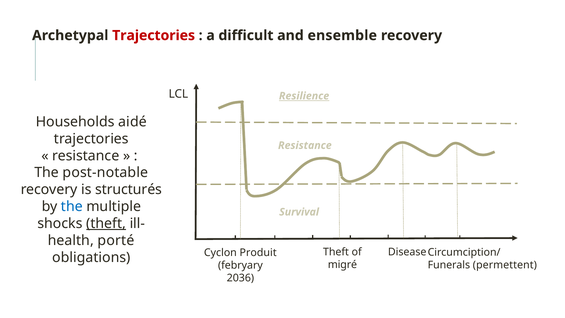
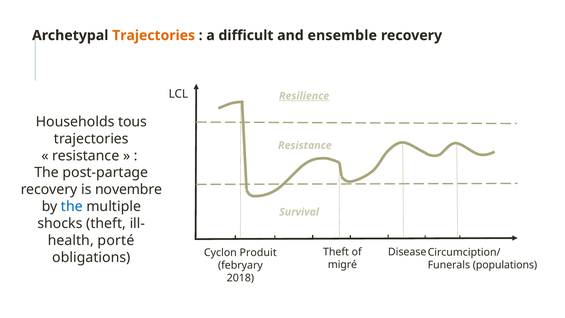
Trajectories at (154, 35) colour: red -> orange
aidé: aidé -> tous
post-notable: post-notable -> post-partage
structurés: structurés -> novembre
theft at (106, 223) underline: present -> none
permettent: permettent -> populations
2036: 2036 -> 2018
